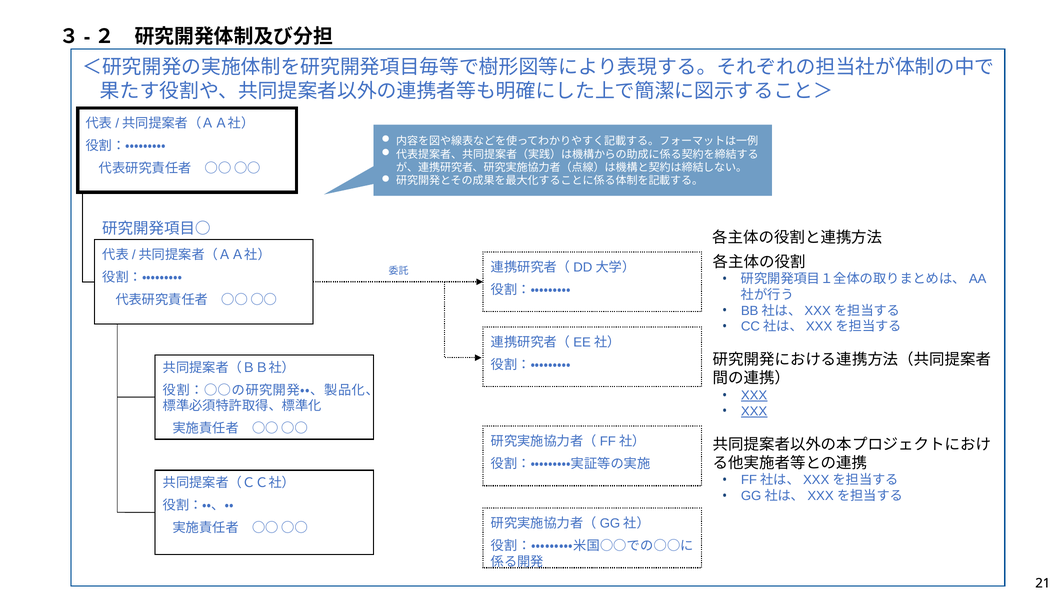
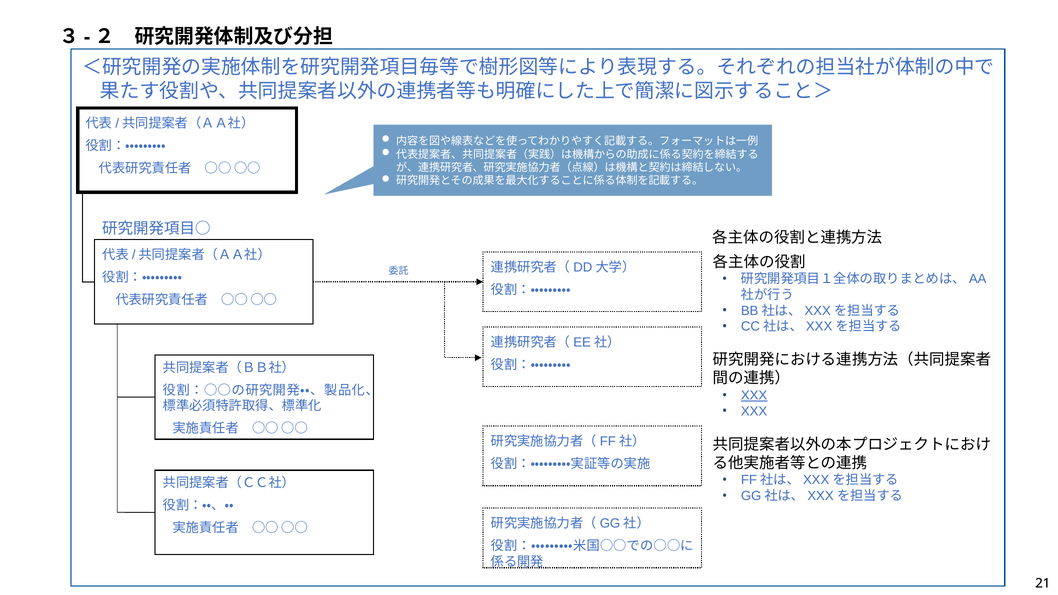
XXX at (754, 411) underline: present -> none
